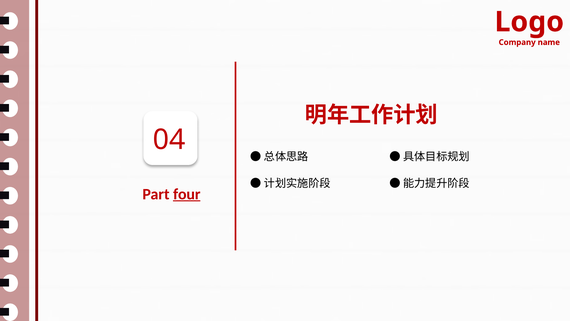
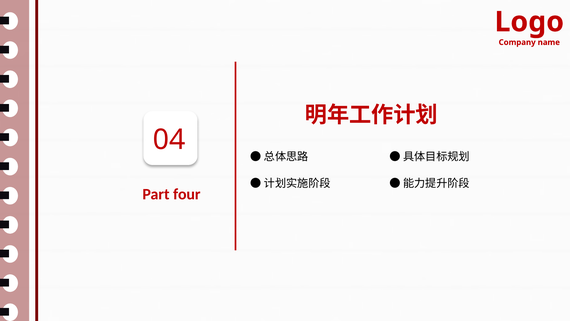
four underline: present -> none
